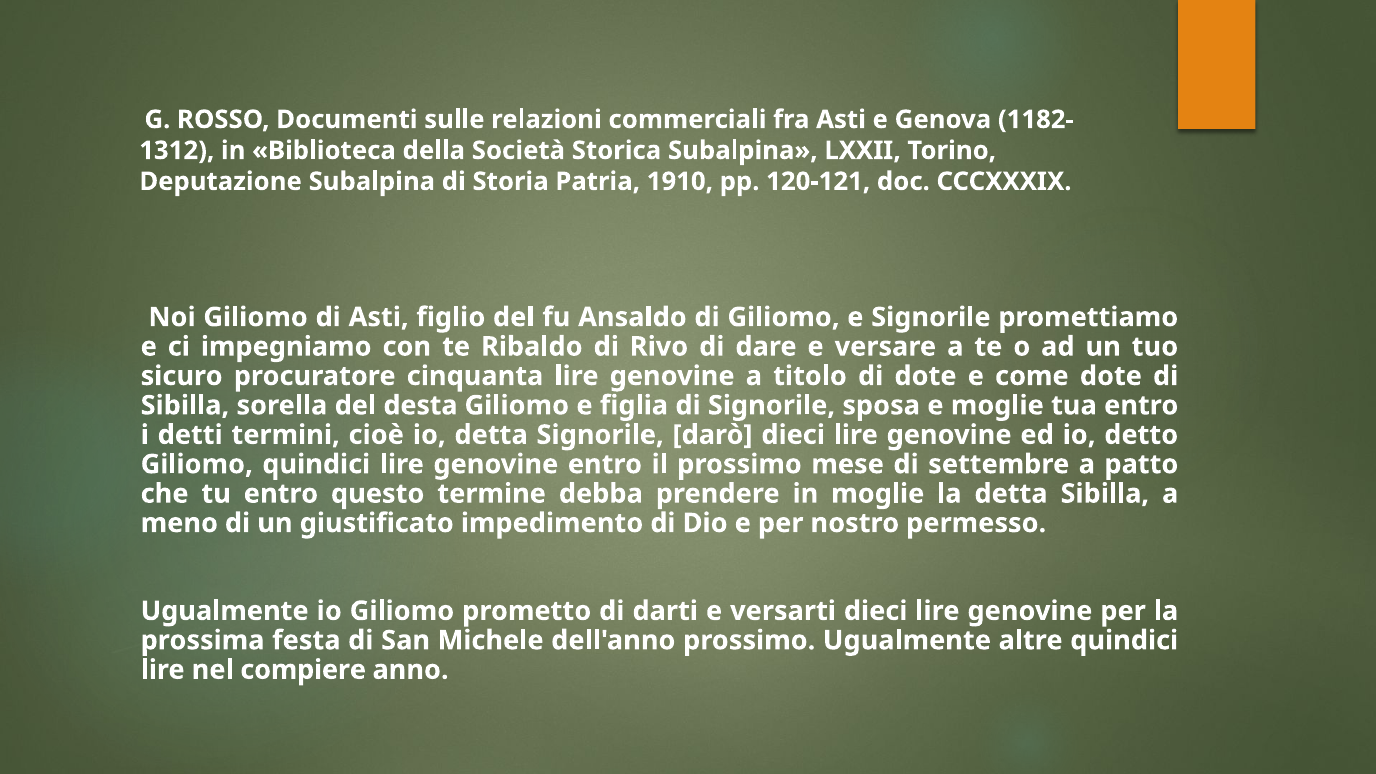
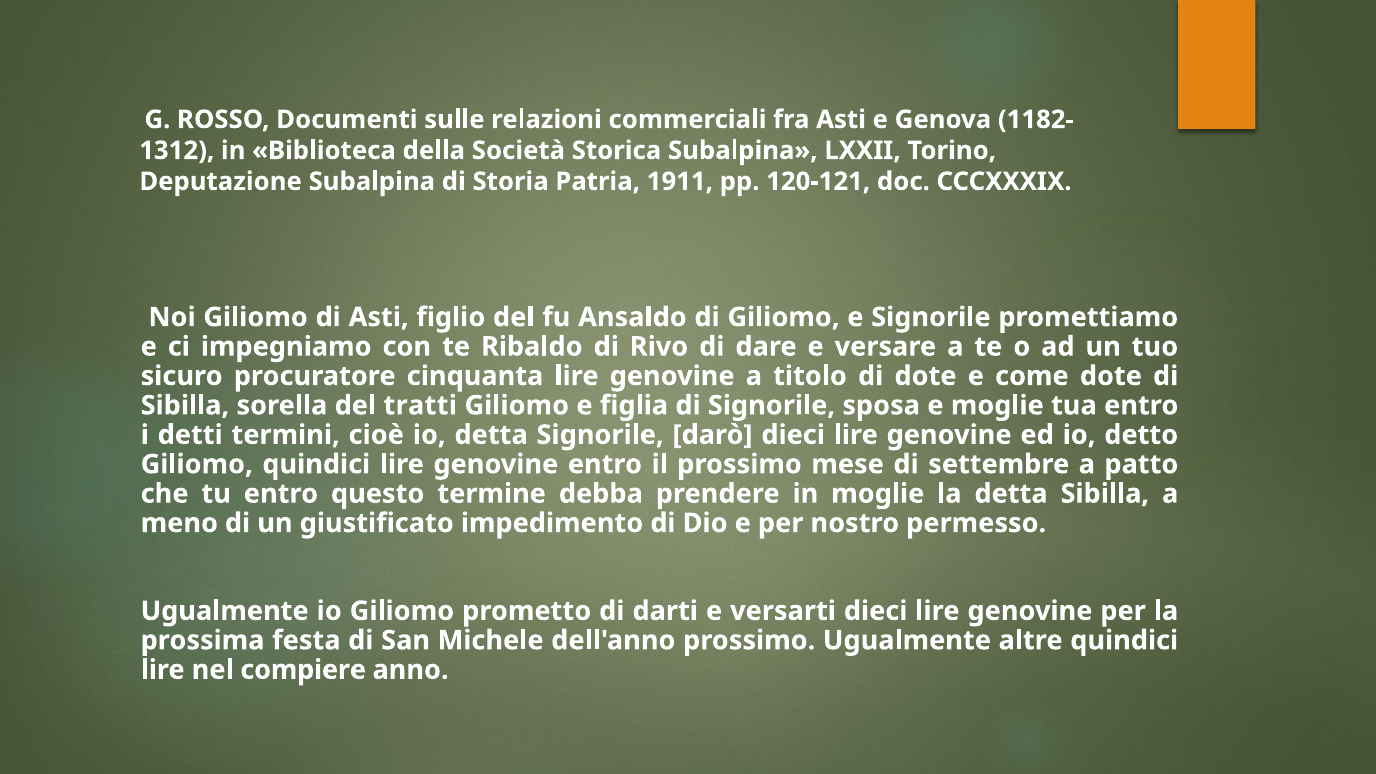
1910: 1910 -> 1911
desta: desta -> tratti
